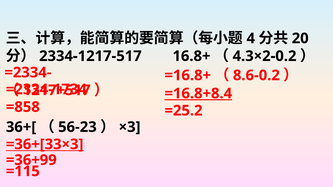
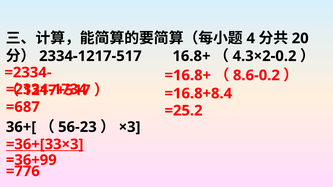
=16.8+8.4 underline: present -> none
=858: =858 -> =687
=115: =115 -> =776
